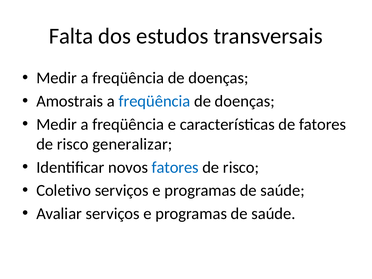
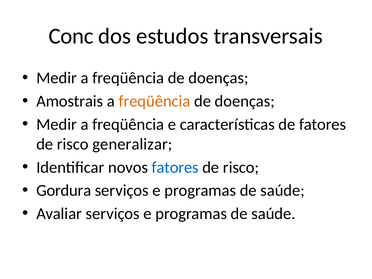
Falta: Falta -> Conc
freqüência at (154, 101) colour: blue -> orange
Coletivo: Coletivo -> Gordura
